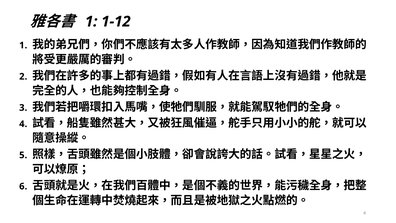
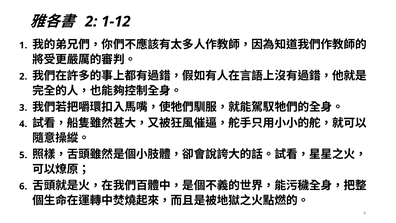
1 at (91, 22): 1 -> 2
